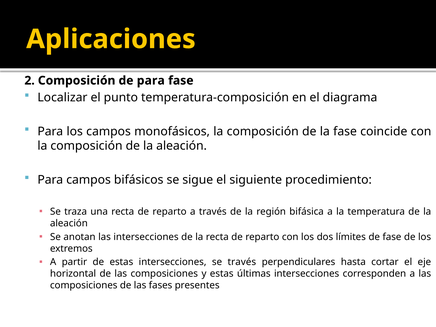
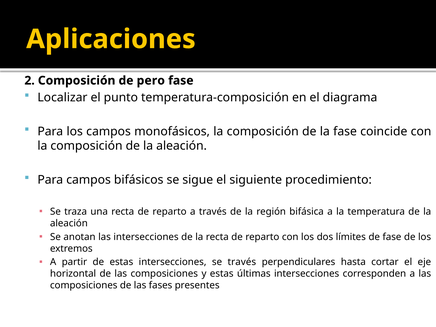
de para: para -> pero
